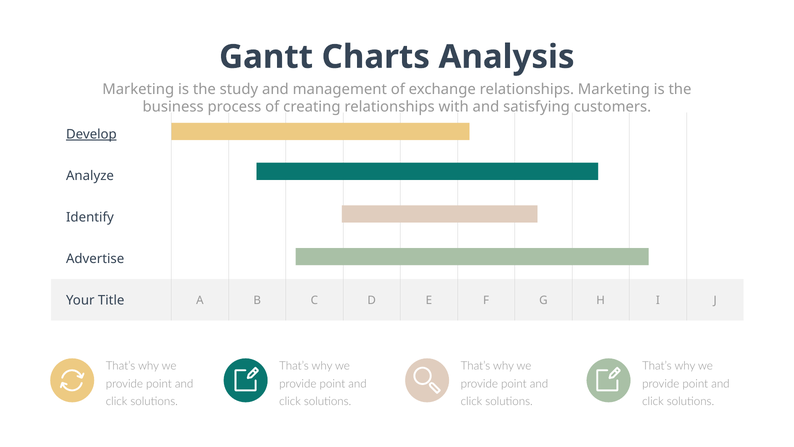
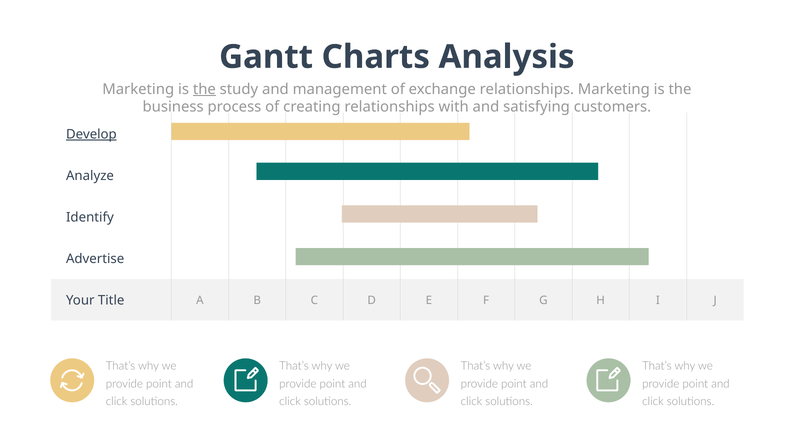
the at (204, 89) underline: none -> present
